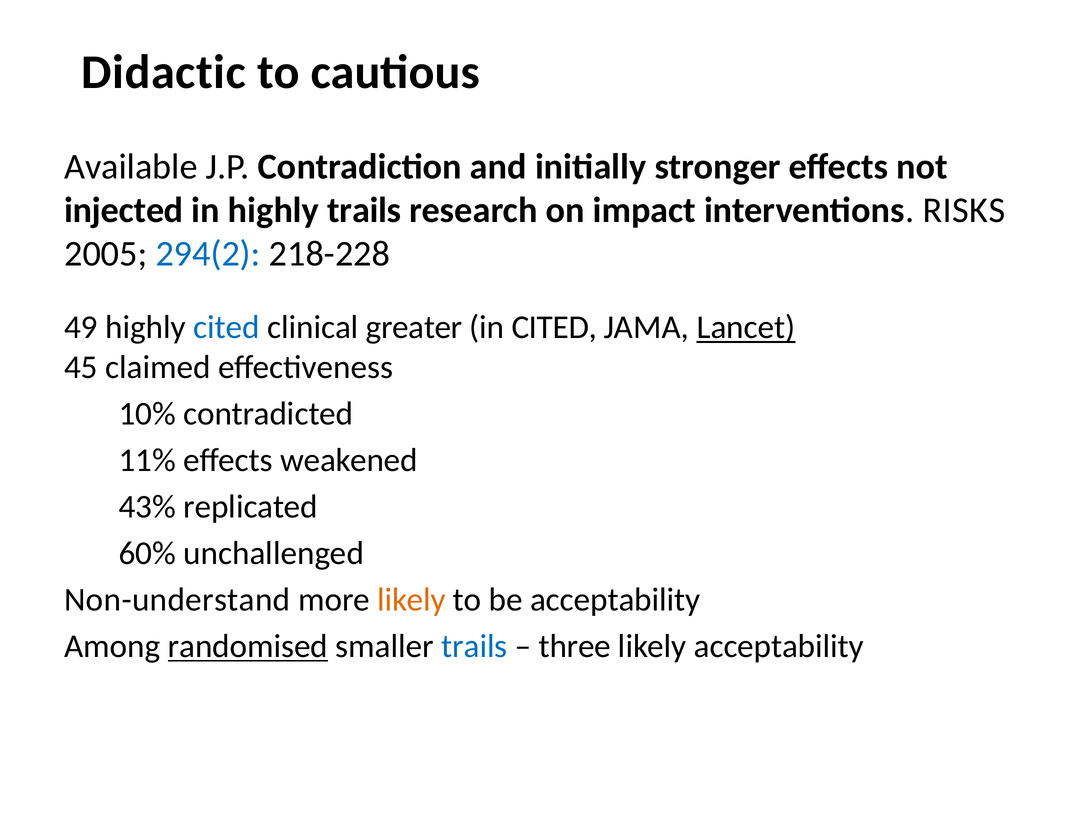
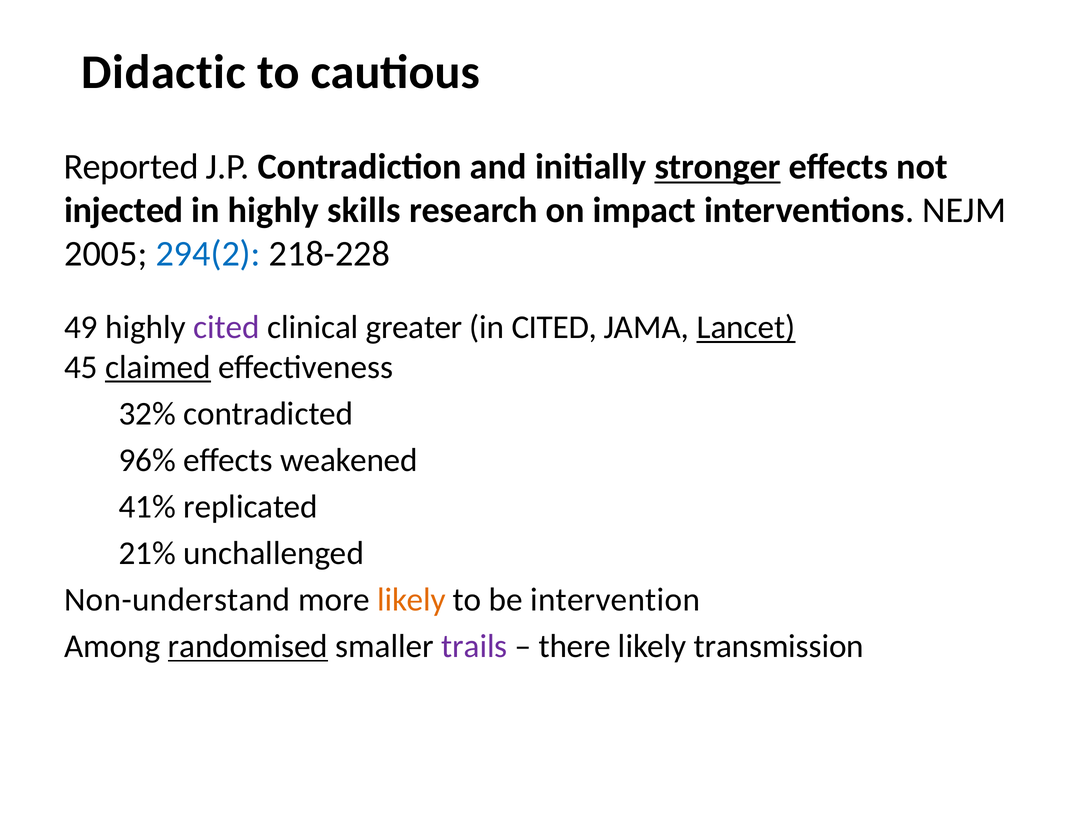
Available: Available -> Reported
stronger underline: none -> present
highly trails: trails -> skills
RISKS: RISKS -> NEJM
cited at (227, 327) colour: blue -> purple
claimed underline: none -> present
10%: 10% -> 32%
11%: 11% -> 96%
43%: 43% -> 41%
60%: 60% -> 21%
be acceptability: acceptability -> intervention
trails at (474, 646) colour: blue -> purple
three: three -> there
likely acceptability: acceptability -> transmission
